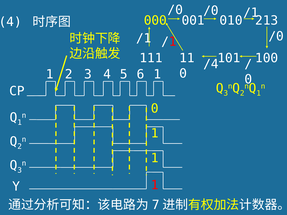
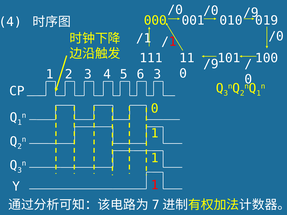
/0 /1: /1 -> /9
213: 213 -> 019
/4 at (211, 64): /4 -> /9
6 1: 1 -> 3
